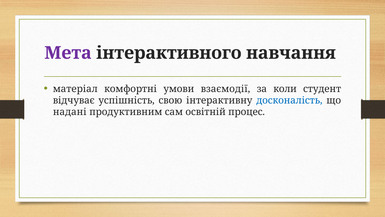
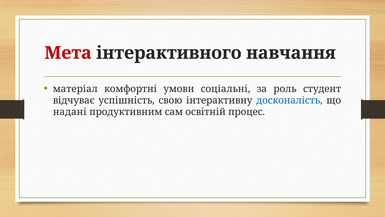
Мета colour: purple -> red
взаємодії: взаємодії -> соціальні
коли: коли -> роль
